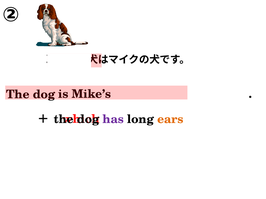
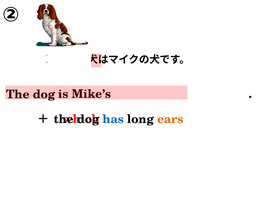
has colour: purple -> blue
